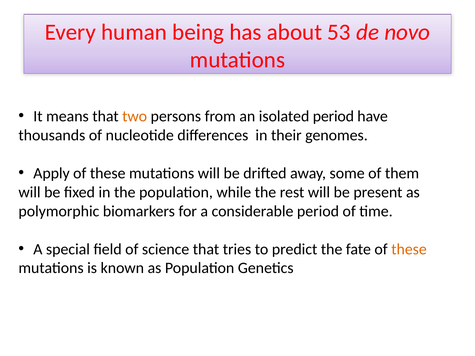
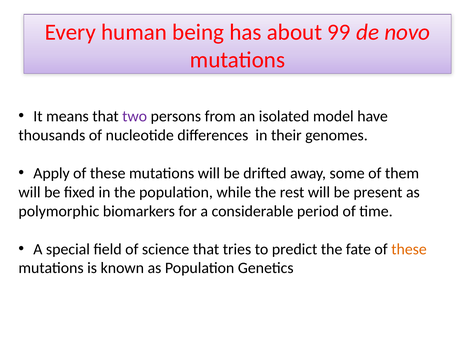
53: 53 -> 99
two colour: orange -> purple
isolated period: period -> model
